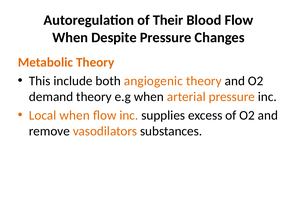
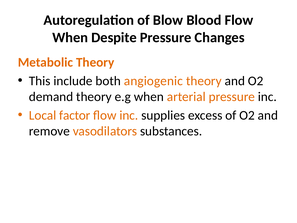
Their: Their -> Blow
Local when: when -> factor
